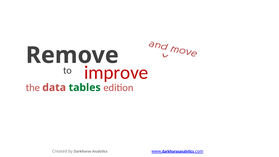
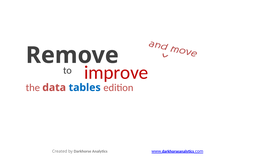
tables colour: green -> blue
